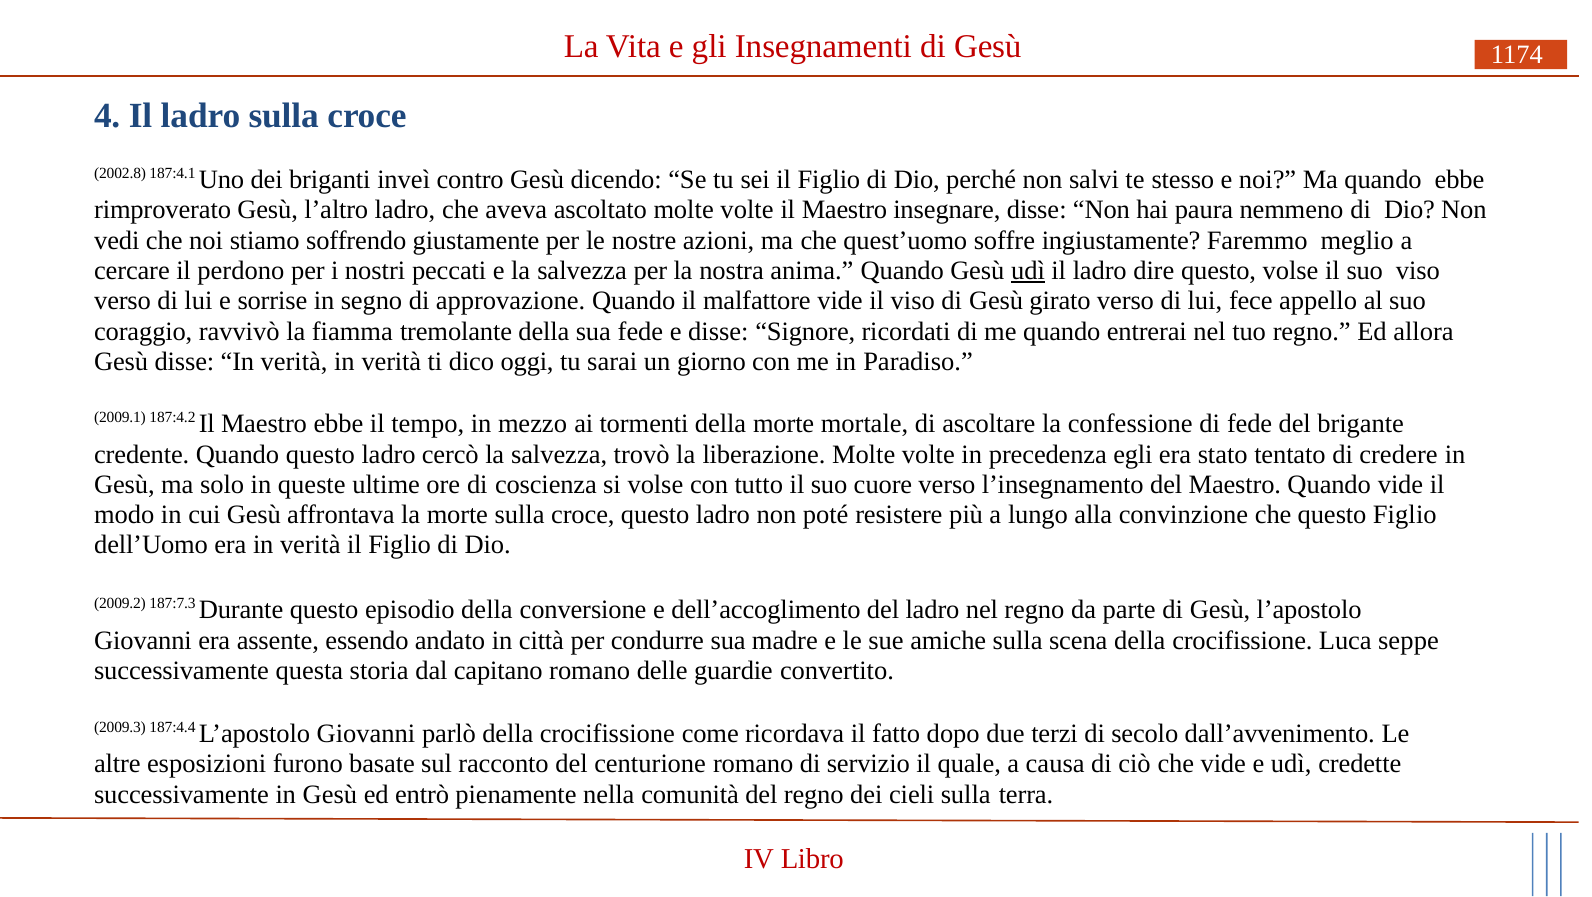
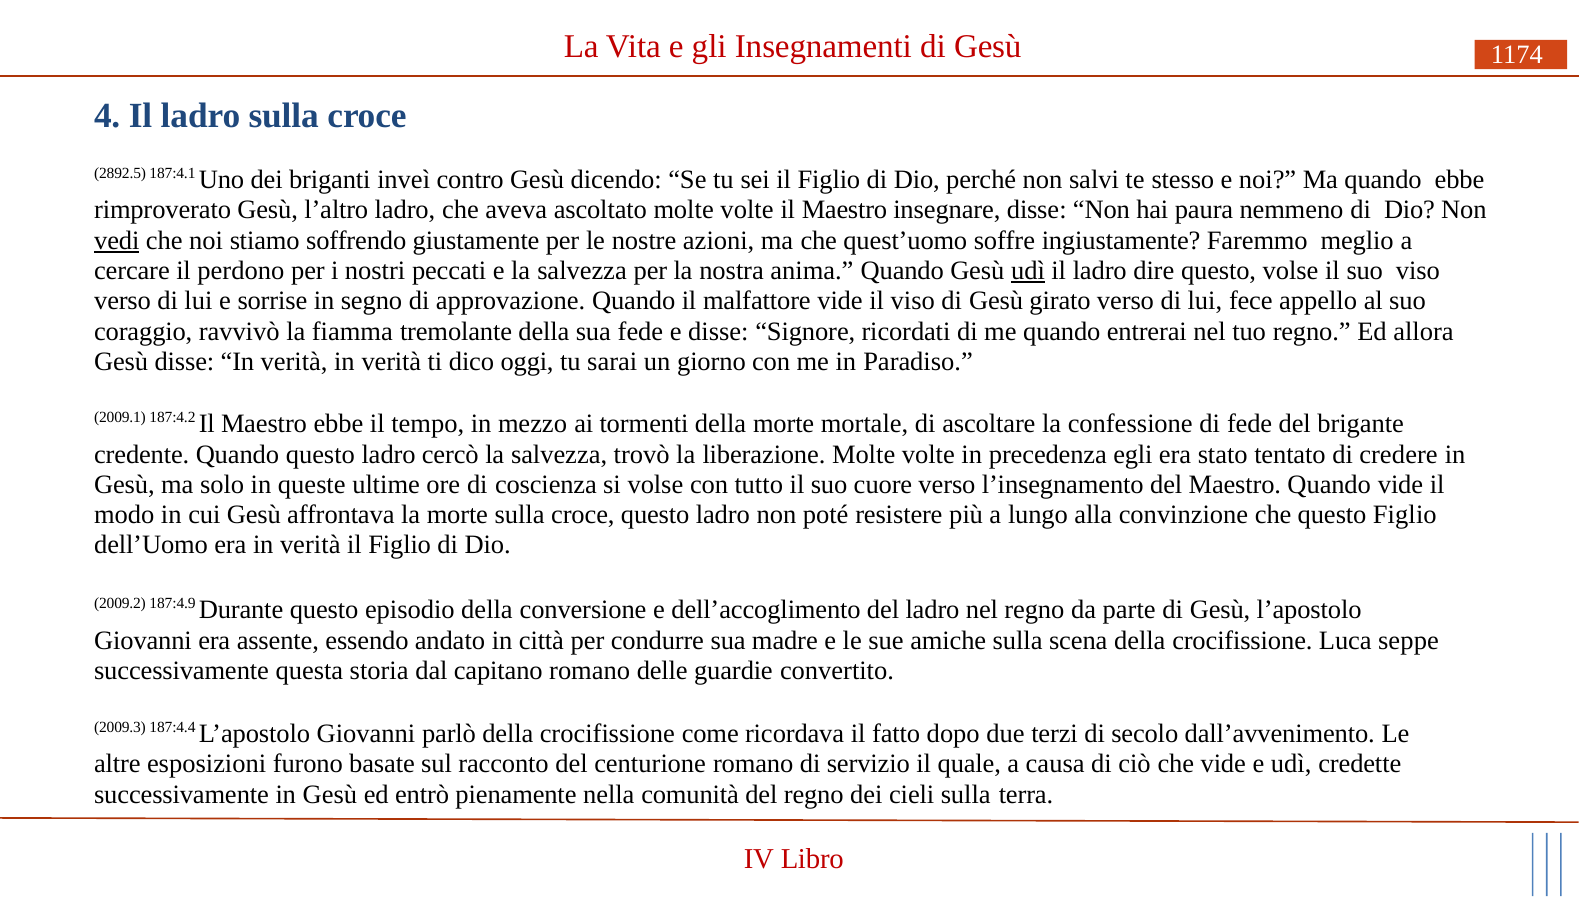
2002.8: 2002.8 -> 2892.5
vedi underline: none -> present
187:7.3: 187:7.3 -> 187:4.9
